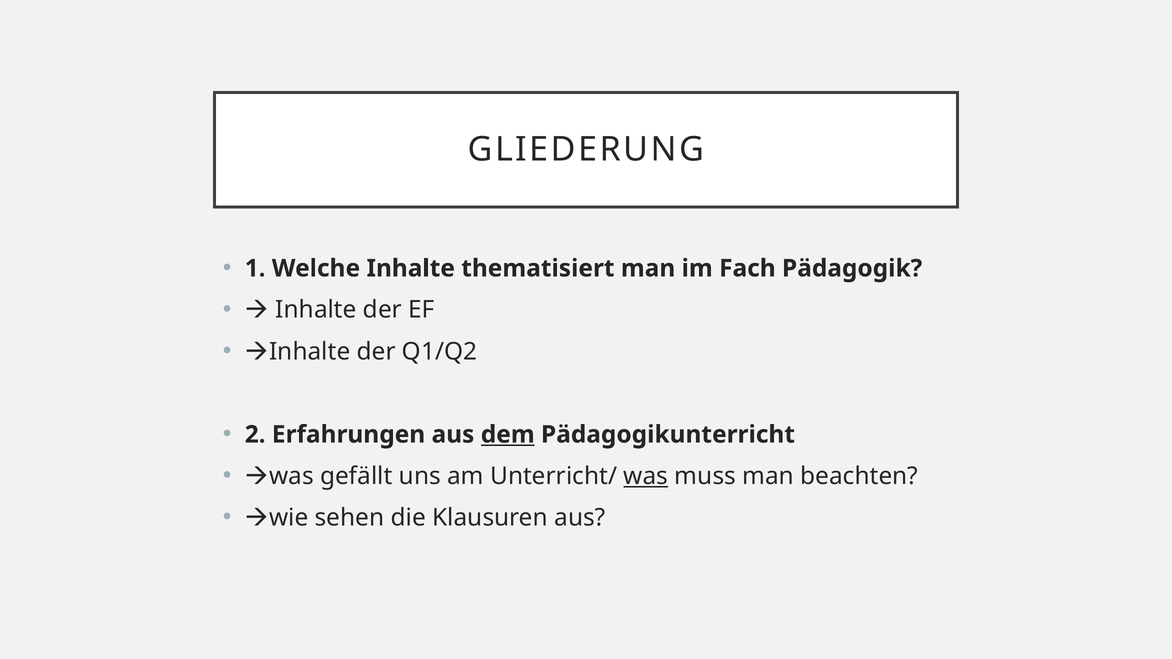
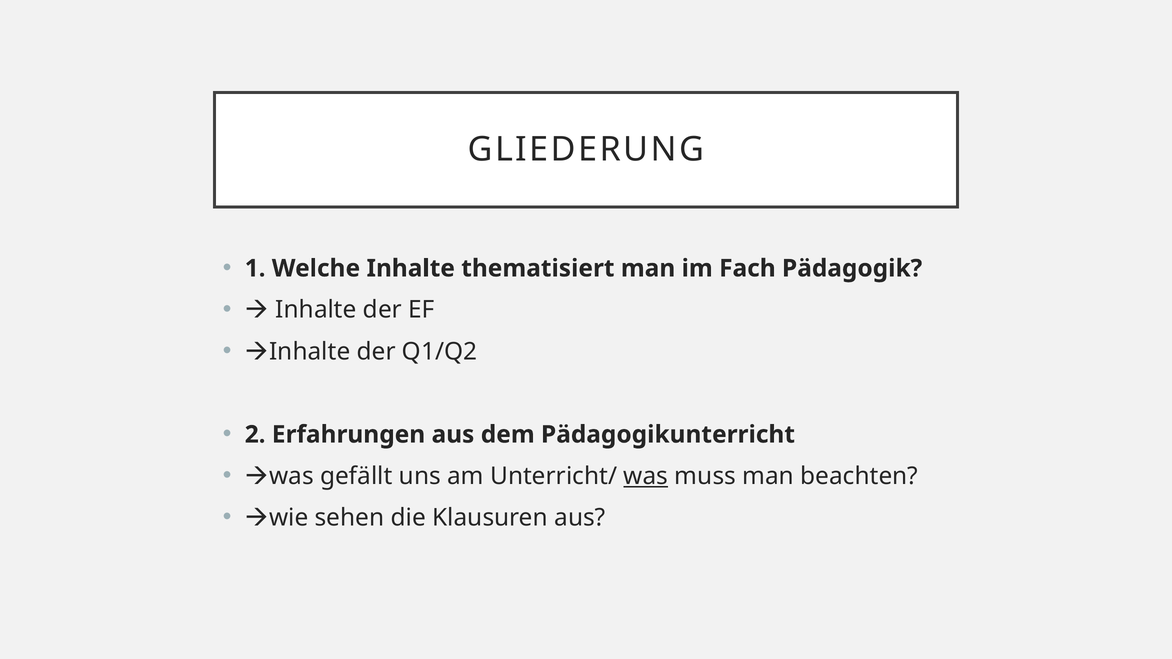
dem underline: present -> none
